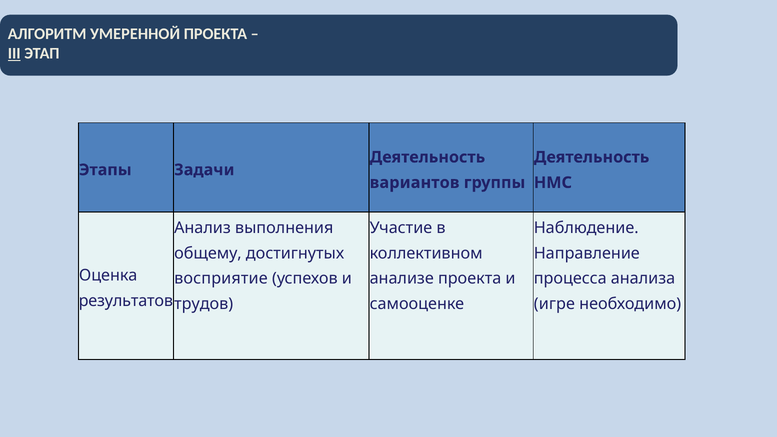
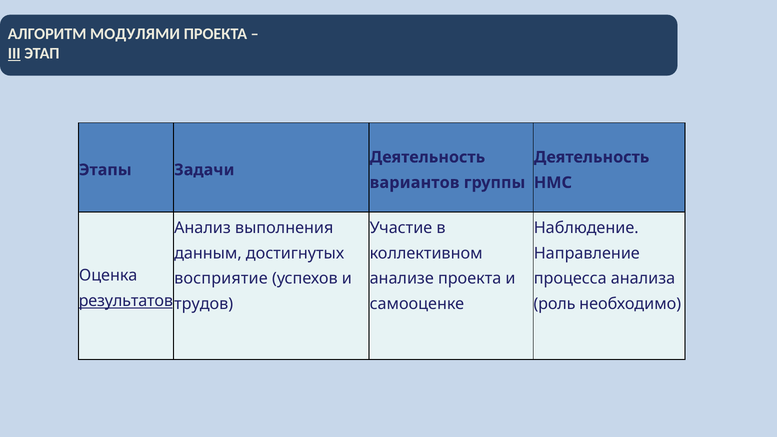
УМЕРЕННОЙ: УМЕРЕННОЙ -> МОДУЛЯМИ
общему: общему -> данным
результатов underline: none -> present
игре: игре -> роль
